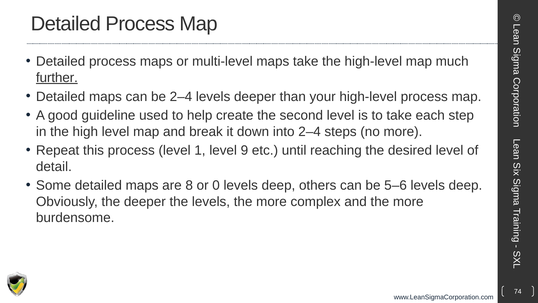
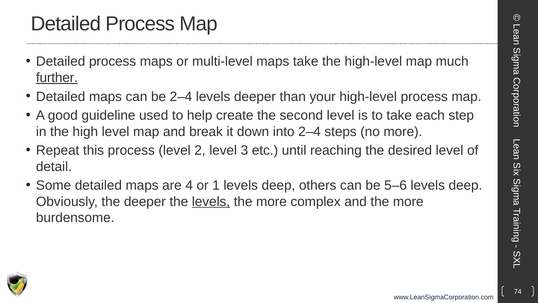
1: 1 -> 2
9: 9 -> 3
8: 8 -> 4
0: 0 -> 1
levels at (211, 201) underline: none -> present
